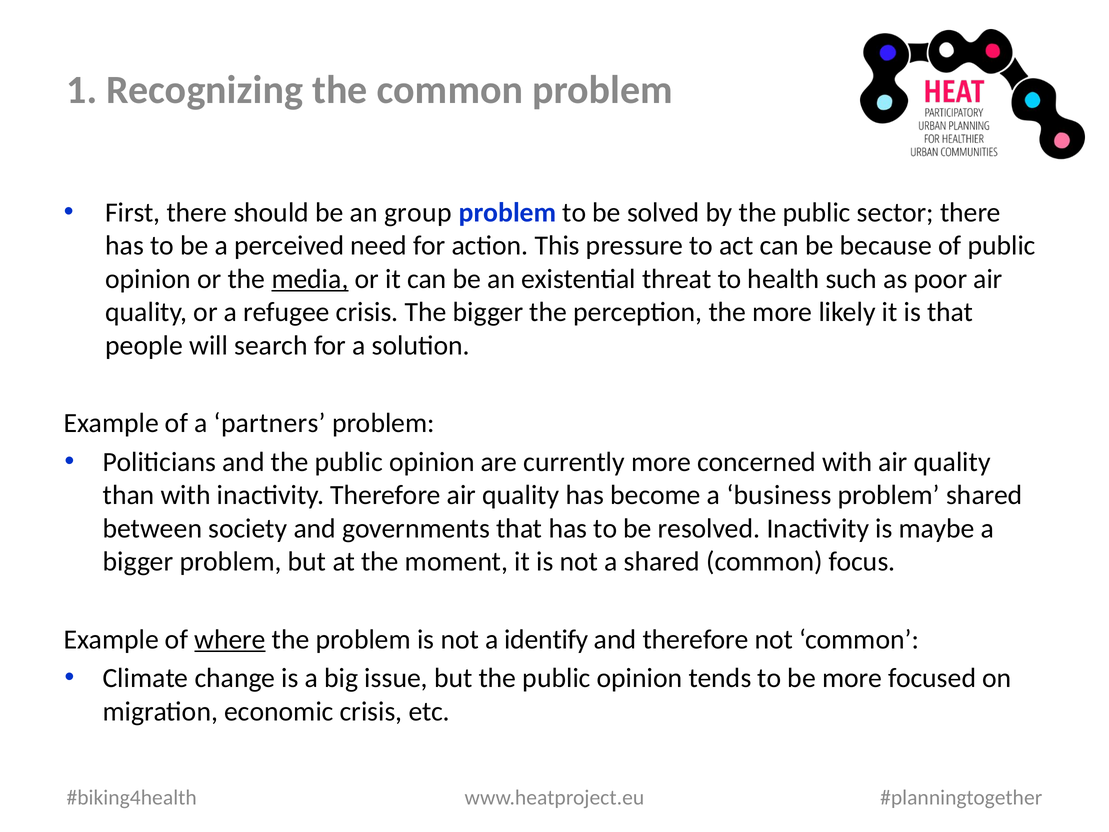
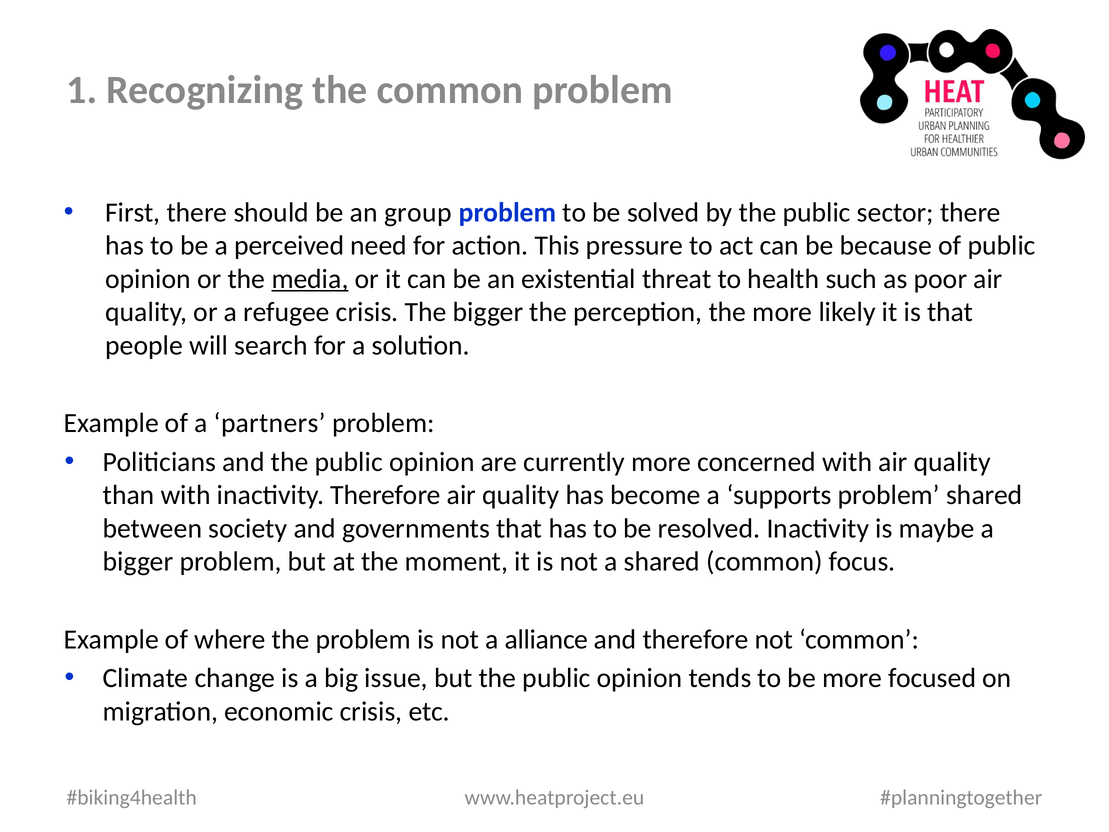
business: business -> supports
where underline: present -> none
identify: identify -> alliance
